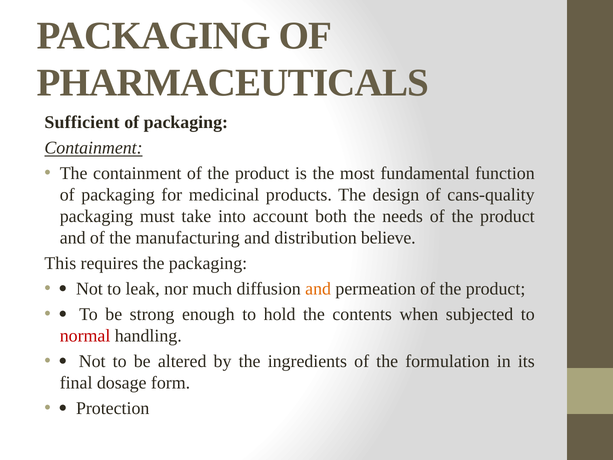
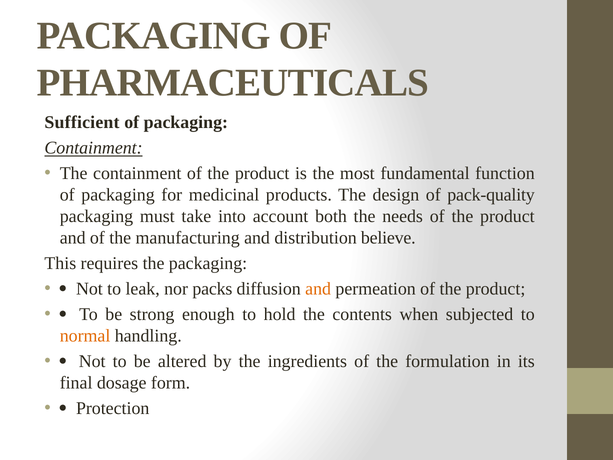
cans-quality: cans-quality -> pack-quality
much: much -> packs
normal colour: red -> orange
